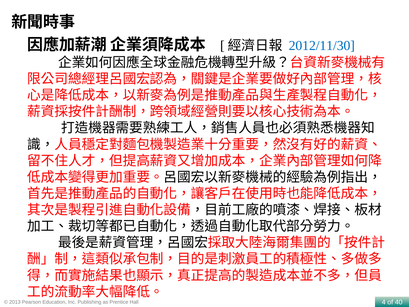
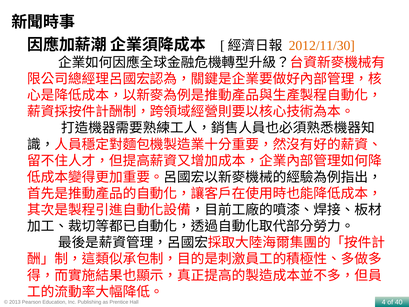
2012/11/30 colour: blue -> orange
